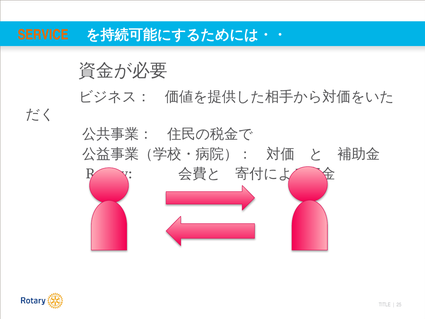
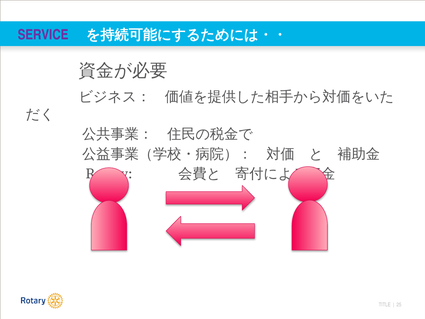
SERVICE colour: orange -> purple
